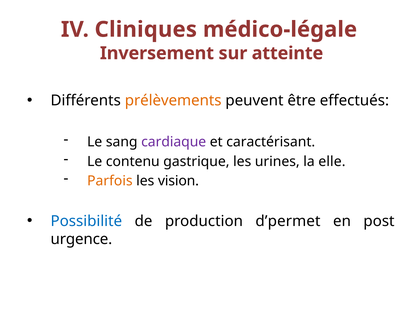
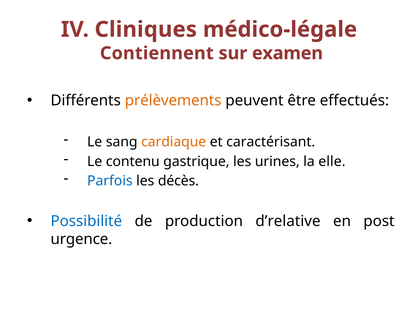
Inversement: Inversement -> Contiennent
atteinte: atteinte -> examen
cardiaque colour: purple -> orange
Parfois colour: orange -> blue
vision: vision -> décès
d’permet: d’permet -> d’relative
